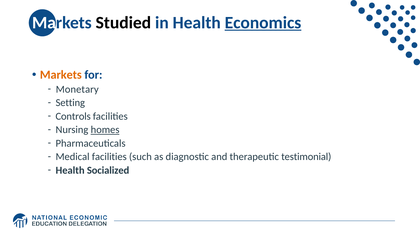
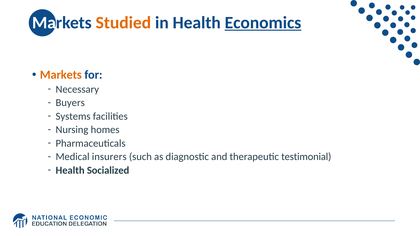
Studied colour: black -> orange
Monetary: Monetary -> Necessary
Setting: Setting -> Buyers
Controls: Controls -> Systems
homes underline: present -> none
Medical facilities: facilities -> insurers
